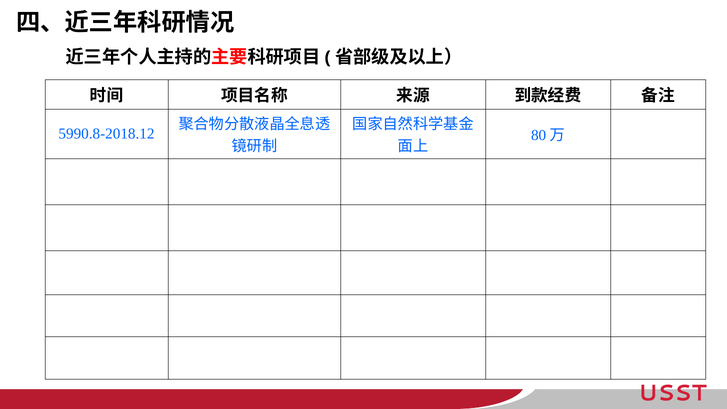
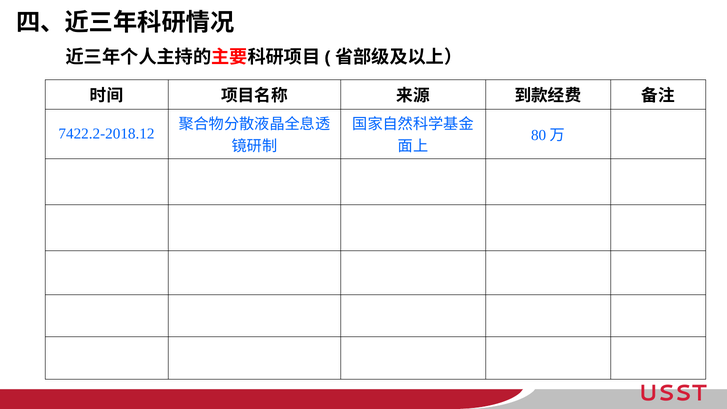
5990.8-2018.12: 5990.8-2018.12 -> 7422.2-2018.12
